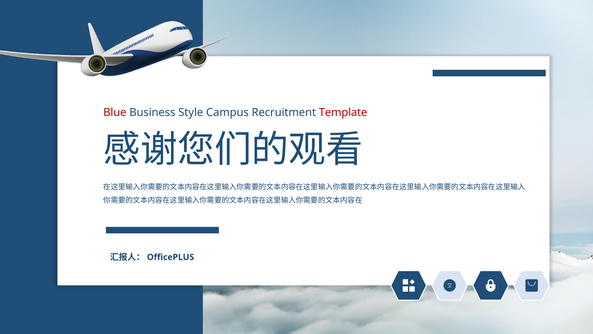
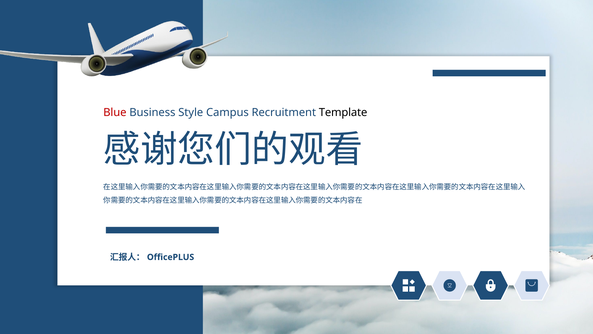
Template colour: red -> black
